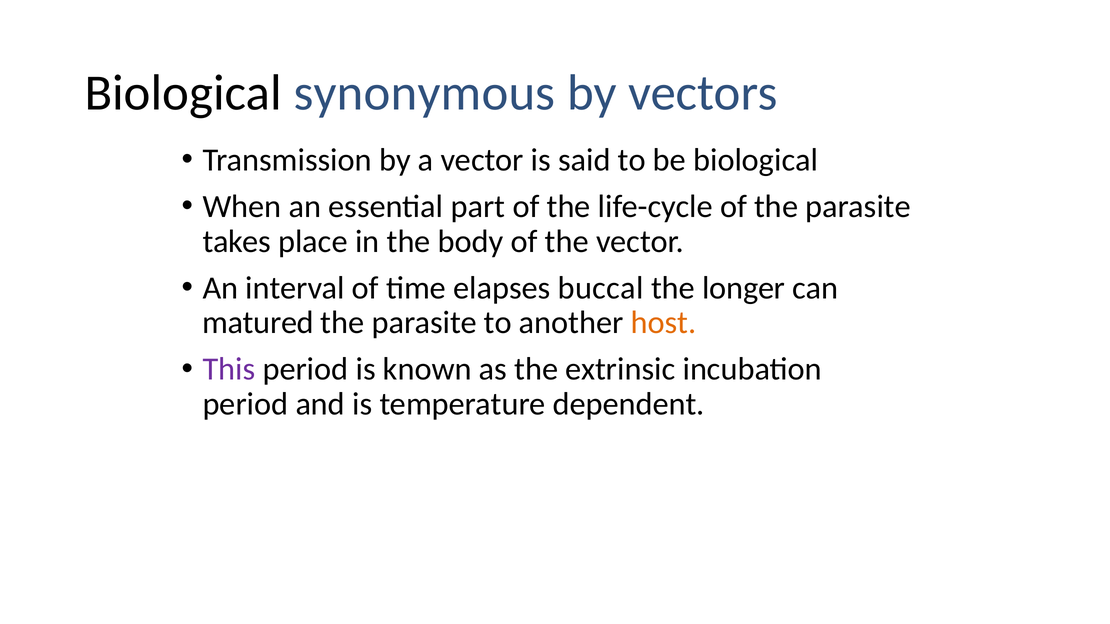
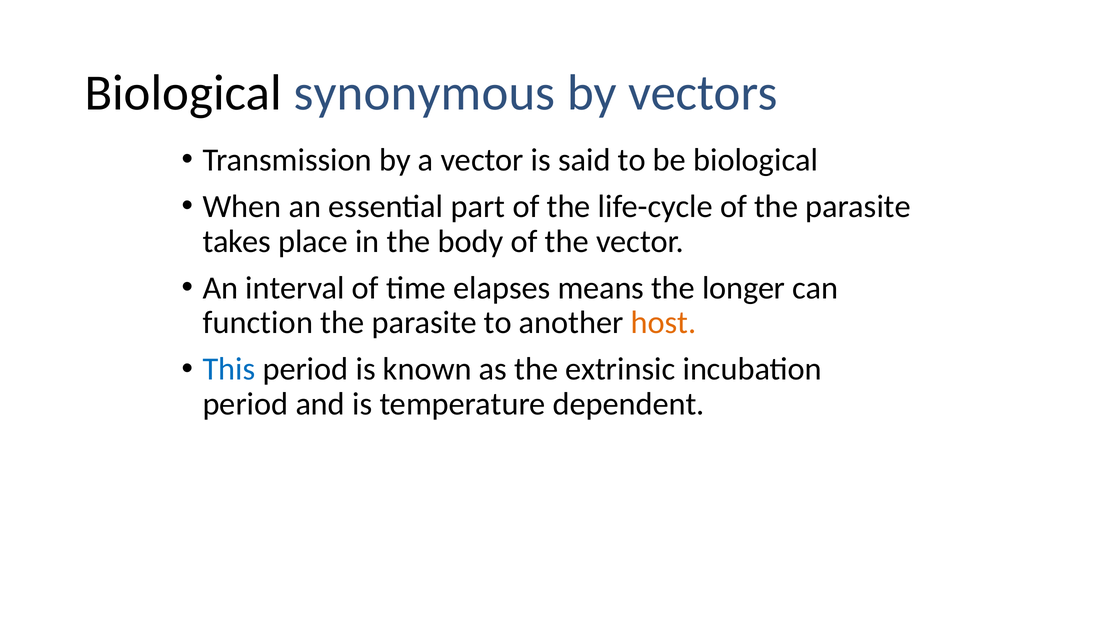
buccal: buccal -> means
matured: matured -> function
This colour: purple -> blue
